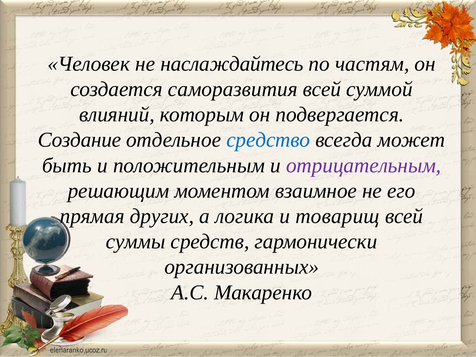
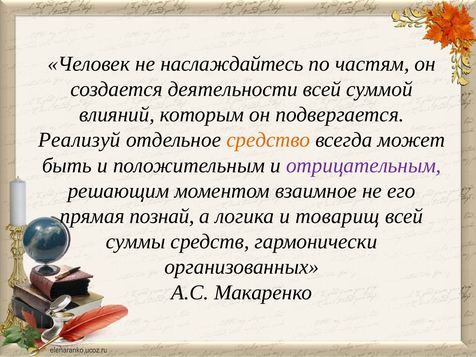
саморазвития: саморазвития -> деятельности
Создание: Создание -> Реализуй
средство colour: blue -> orange
других: других -> познай
